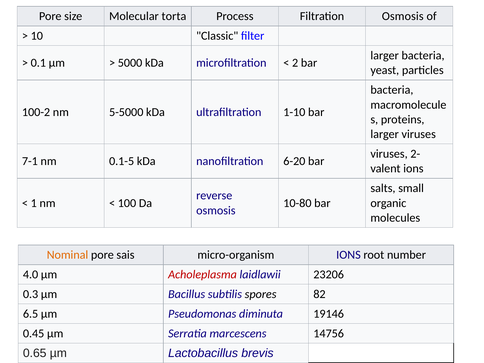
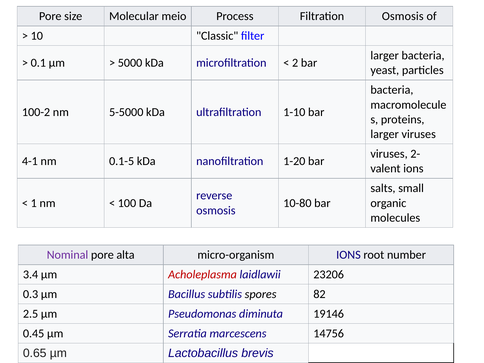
torta: torta -> meio
7-1: 7-1 -> 4-1
6-20: 6-20 -> 1-20
Nominal colour: orange -> purple
sais: sais -> alta
4.0: 4.0 -> 3.4
6.5: 6.5 -> 2.5
